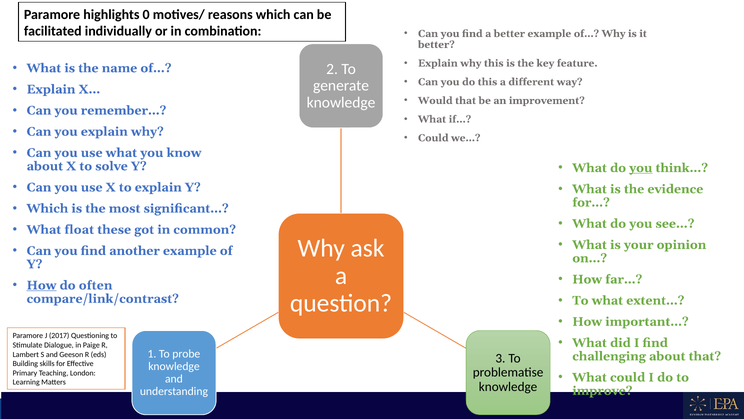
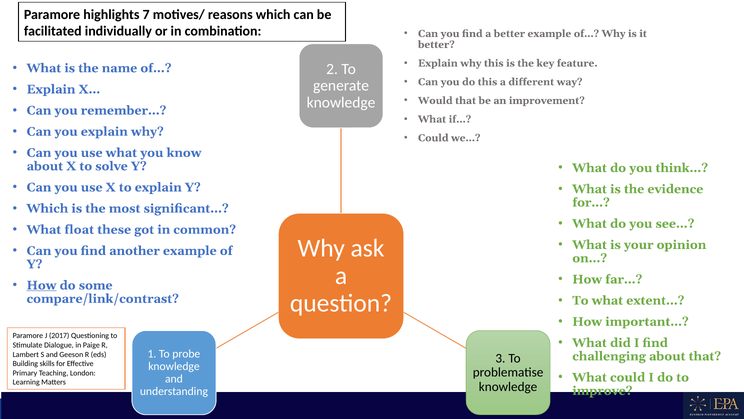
0: 0 -> 7
you at (641, 168) underline: present -> none
often: often -> some
